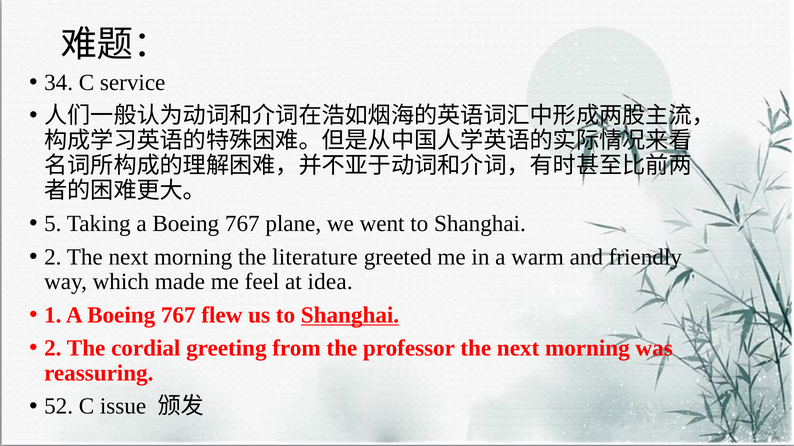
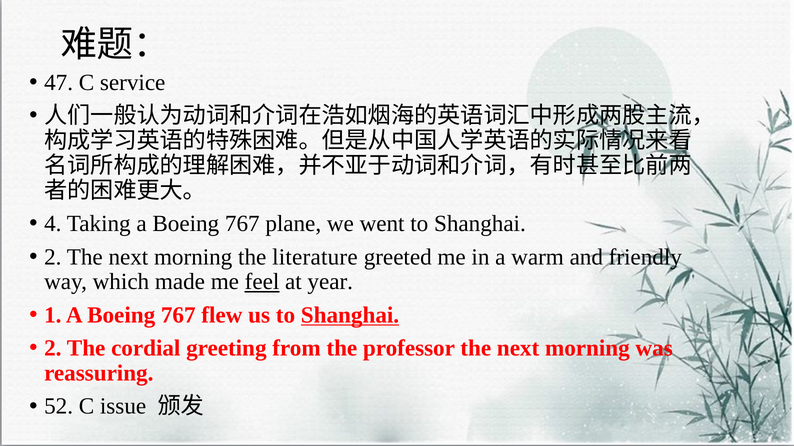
34: 34 -> 47
5: 5 -> 4
feel underline: none -> present
idea: idea -> year
